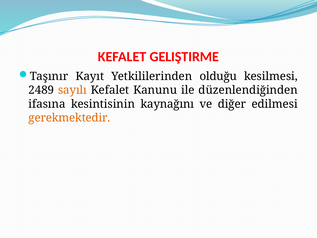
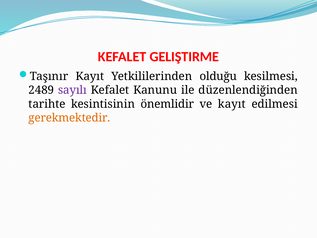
sayılı colour: orange -> purple
ifasına: ifasına -> tarihte
kaynağını: kaynağını -> önemlidir
ve diğer: diğer -> kayıt
